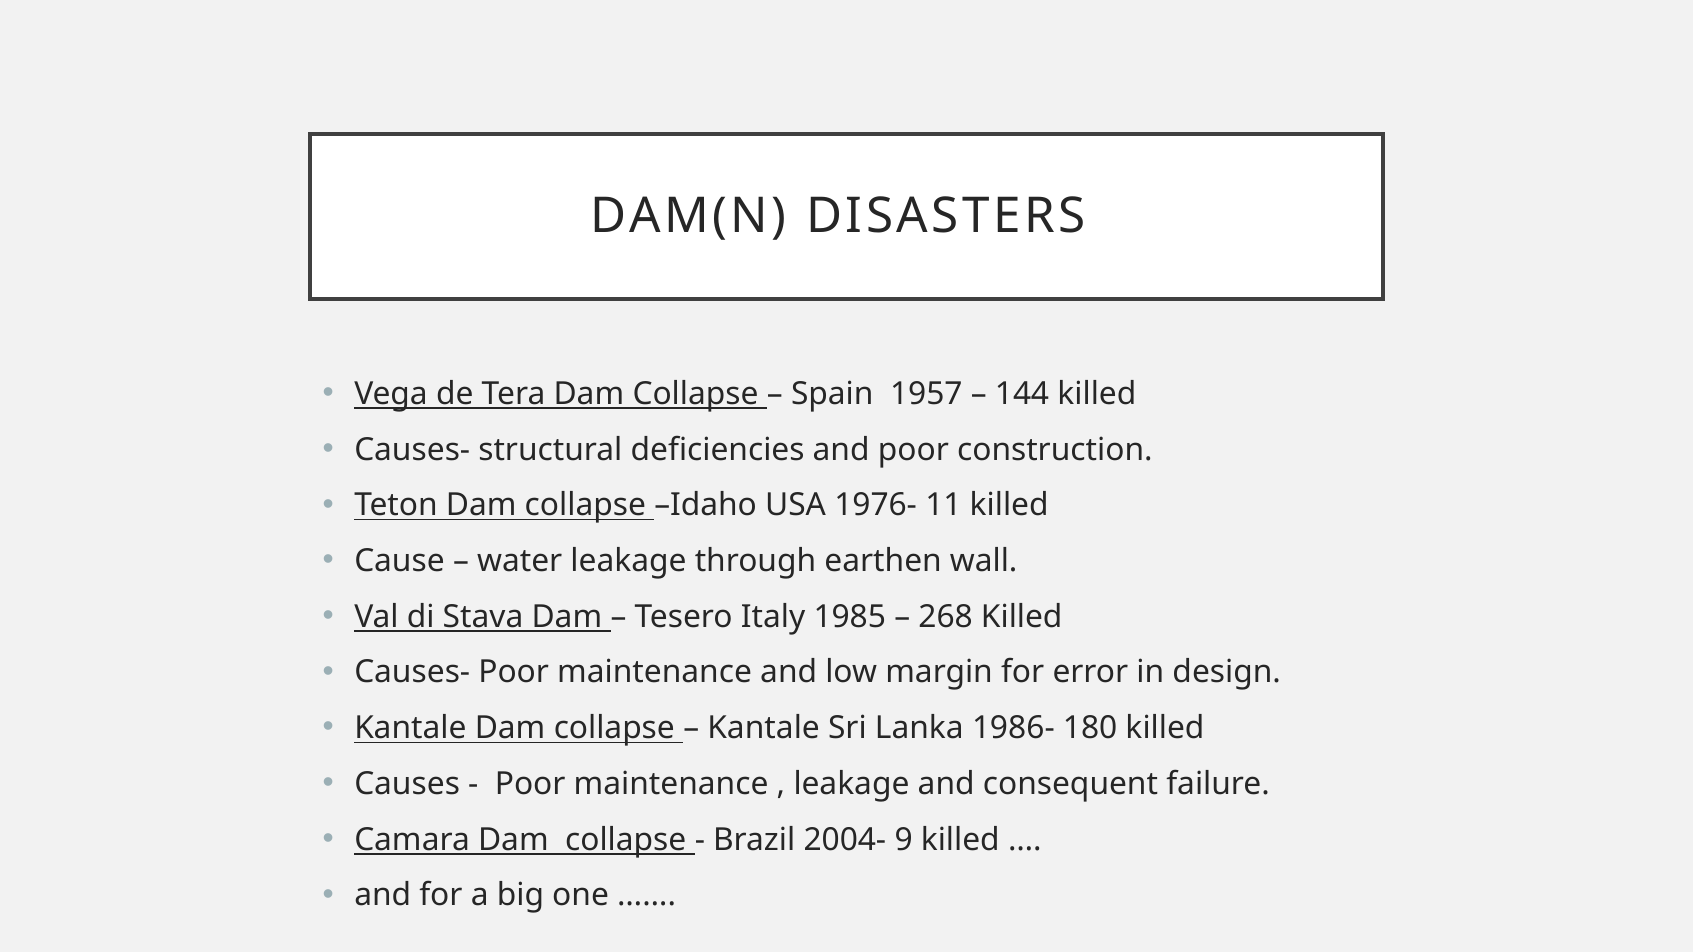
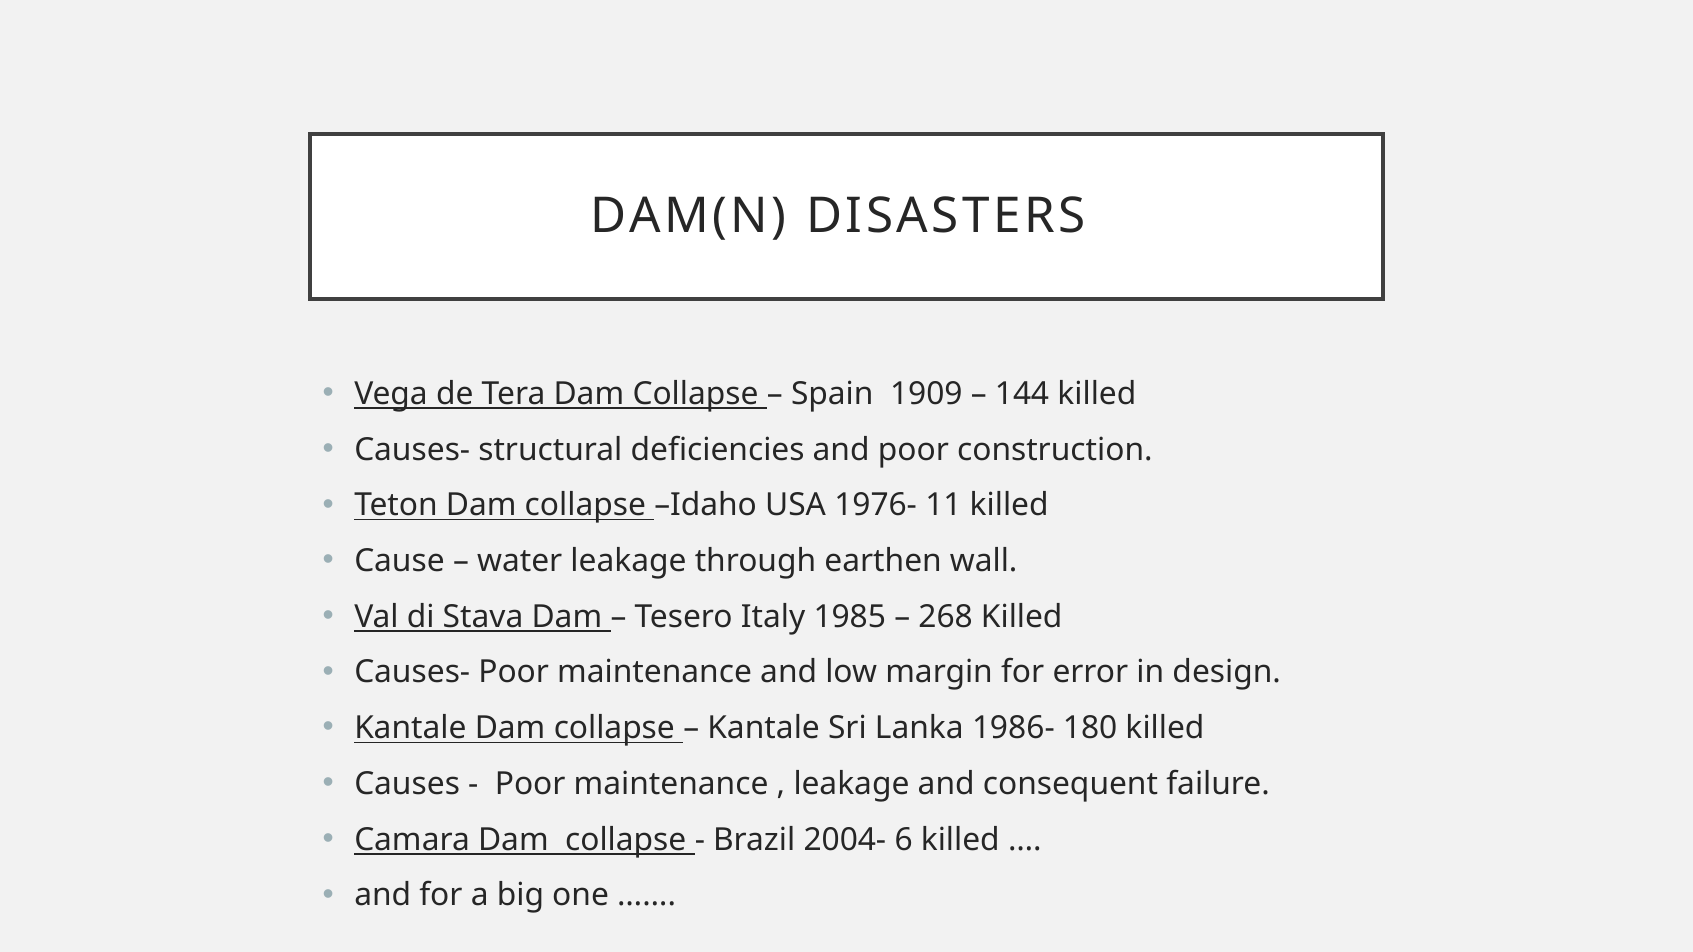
1957: 1957 -> 1909
9: 9 -> 6
